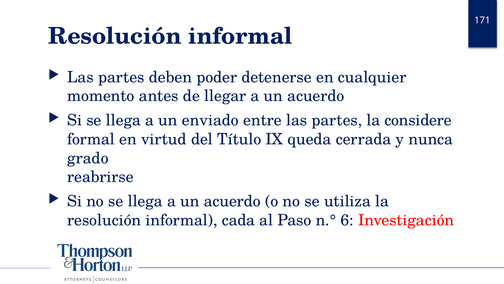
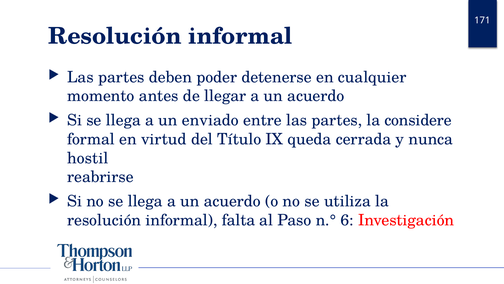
grado: grado -> hostil
cada: cada -> falta
